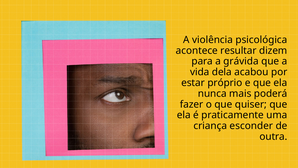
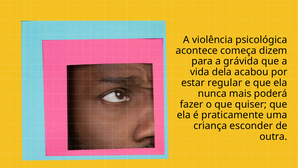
resultar: resultar -> começa
próprio: próprio -> regular
